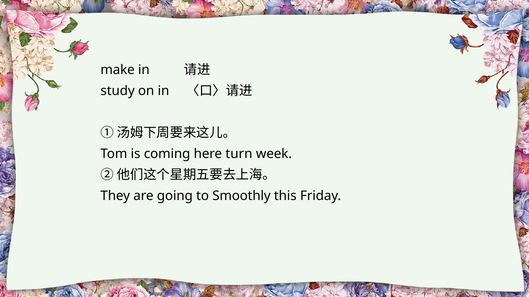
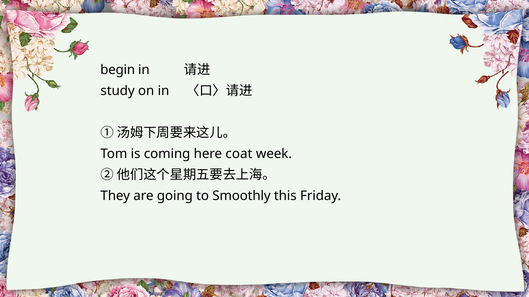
make: make -> begin
turn: turn -> coat
